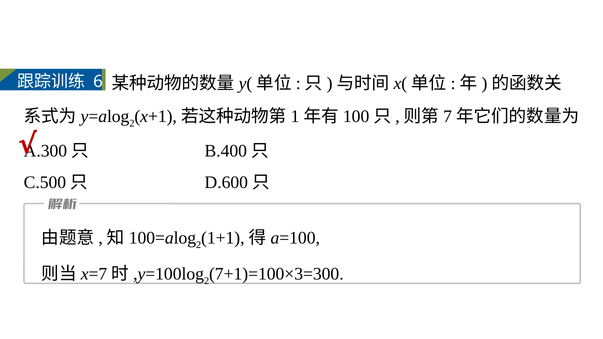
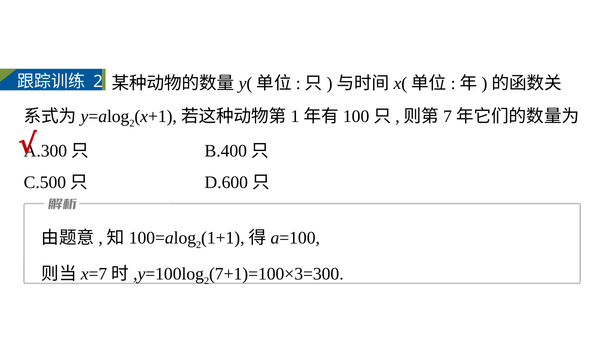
6 at (98, 82): 6 -> 2
